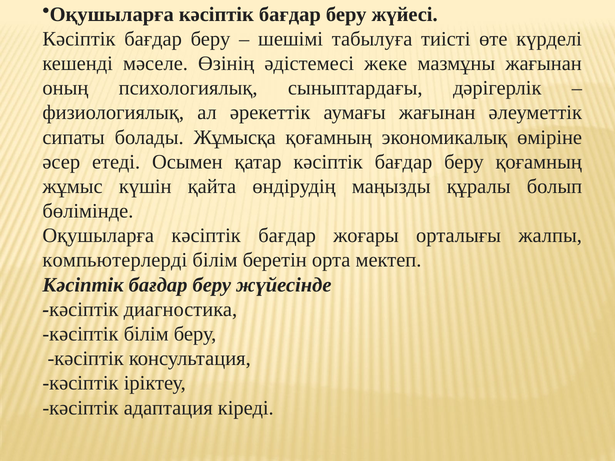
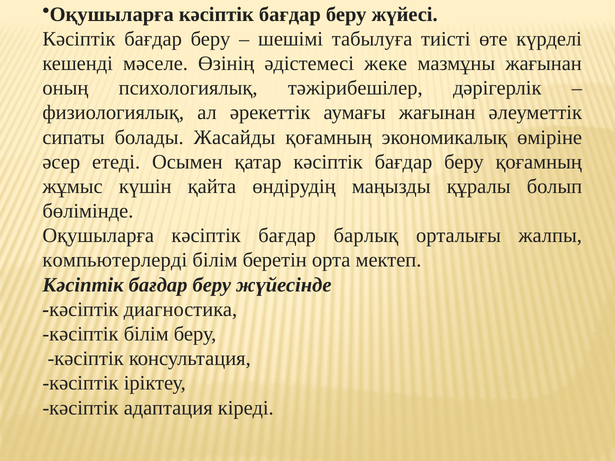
сыныптардағы: сыныптардағы -> тәжірибешілер
Жұмысқа: Жұмысқа -> Жасайды
жоғары: жоғары -> барлық
